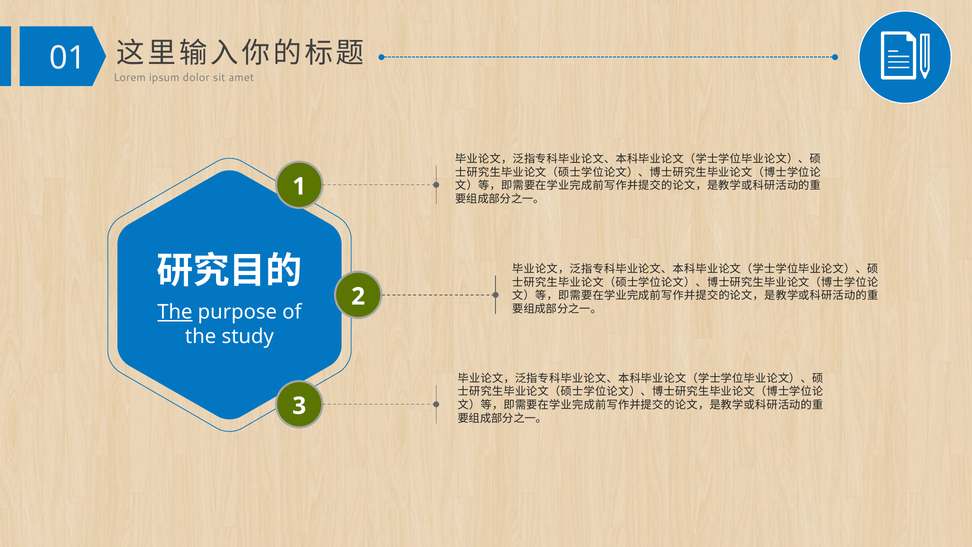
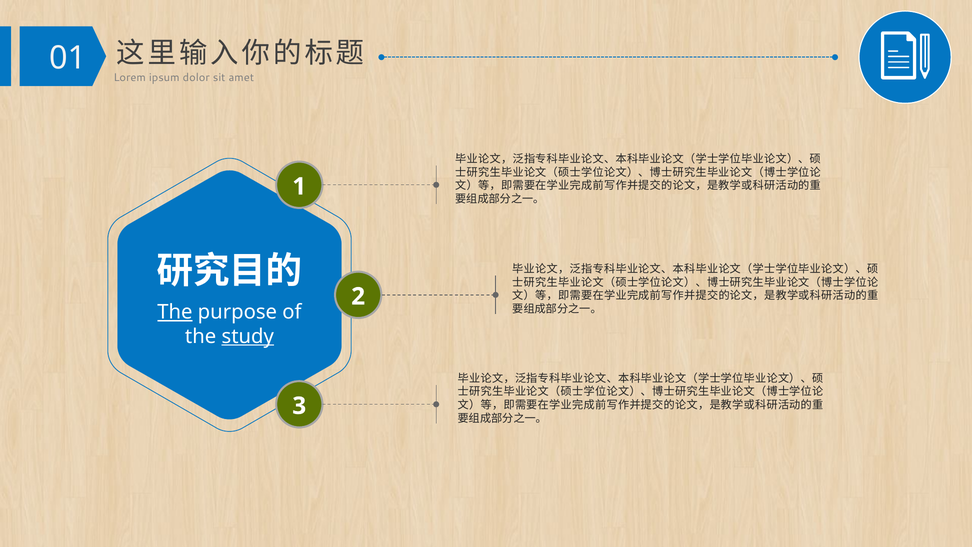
study underline: none -> present
